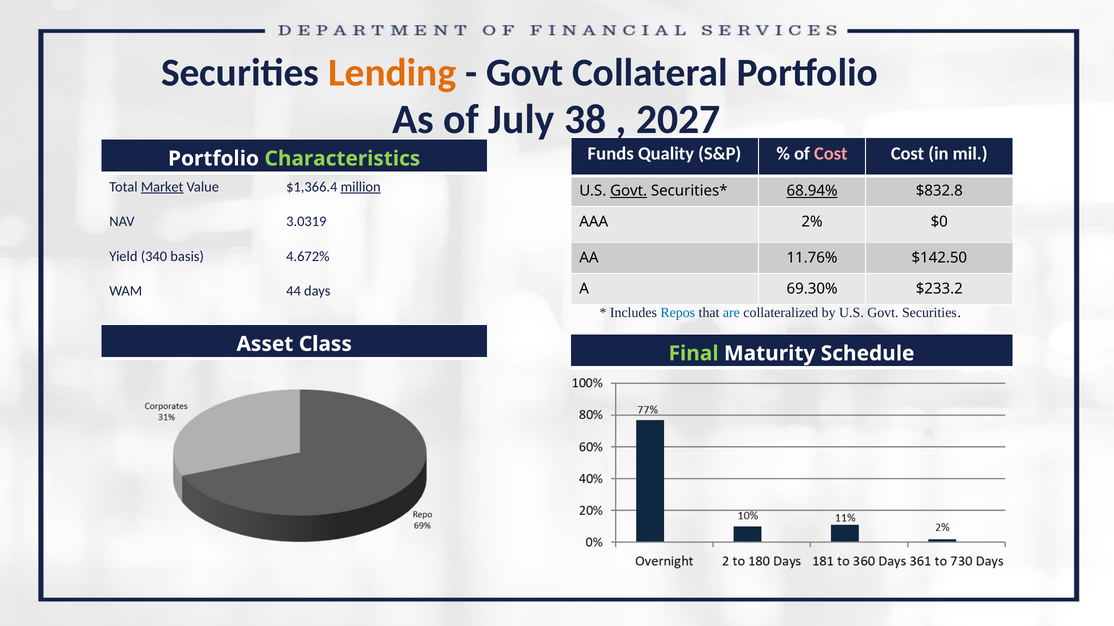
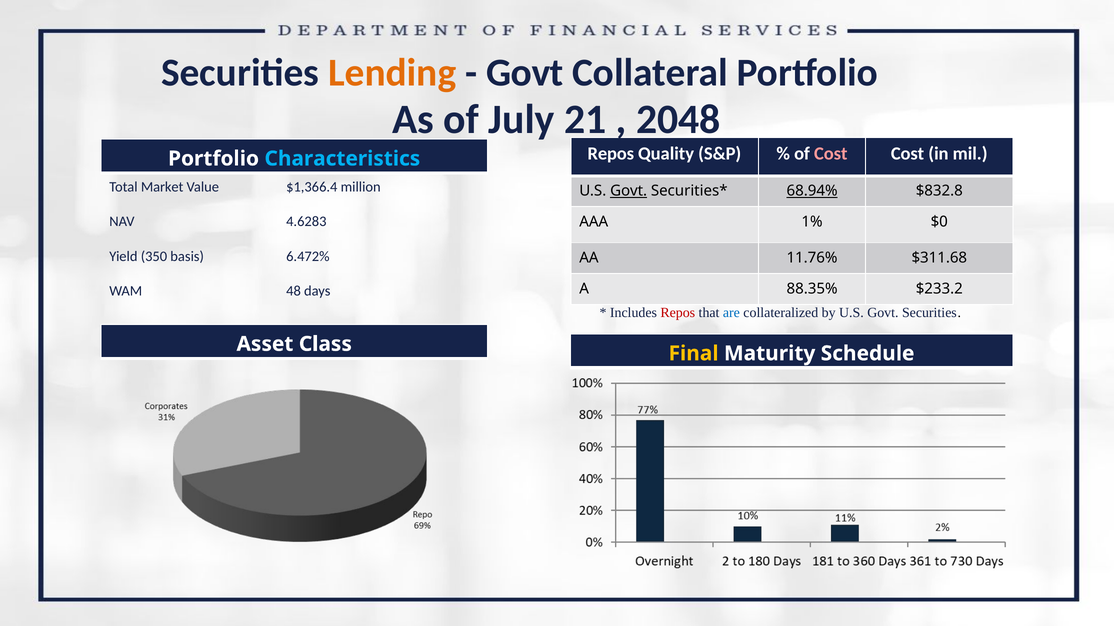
38: 38 -> 21
2027: 2027 -> 2048
Funds at (611, 154): Funds -> Repos
Characteristics colour: light green -> light blue
Market underline: present -> none
million underline: present -> none
3.0319: 3.0319 -> 4.6283
2%: 2% -> 1%
340: 340 -> 350
4.672%: 4.672% -> 6.472%
$142.50: $142.50 -> $311.68
69.30%: 69.30% -> 88.35%
44: 44 -> 48
Repos at (678, 313) colour: blue -> red
Final colour: light green -> yellow
